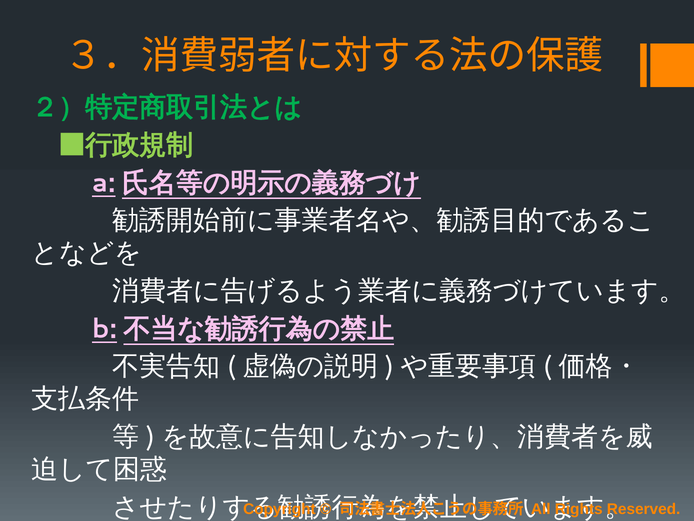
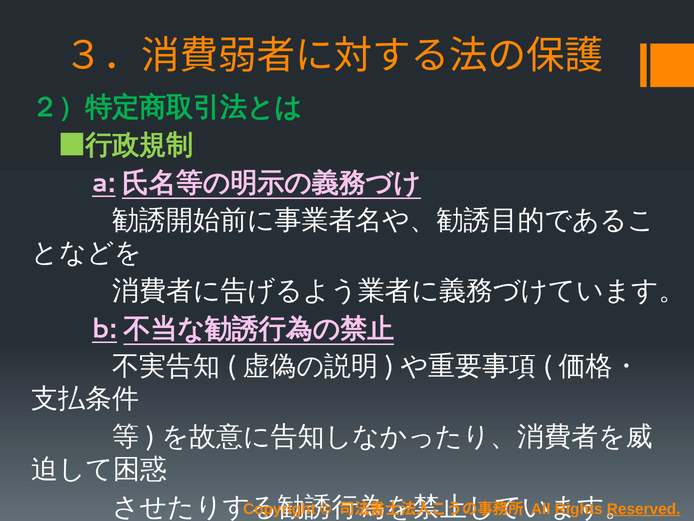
Reserved underline: none -> present
